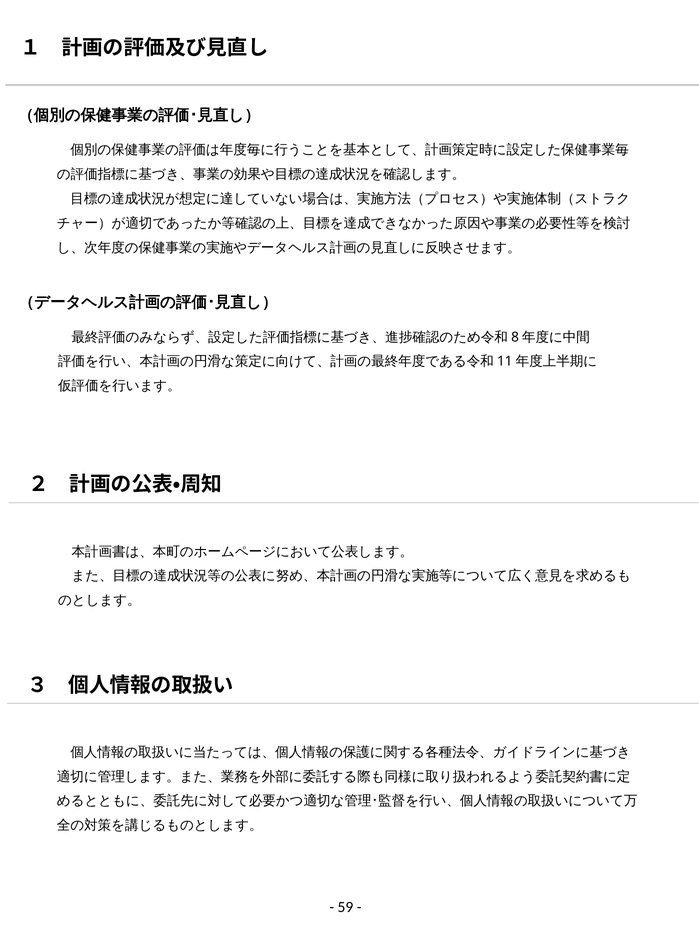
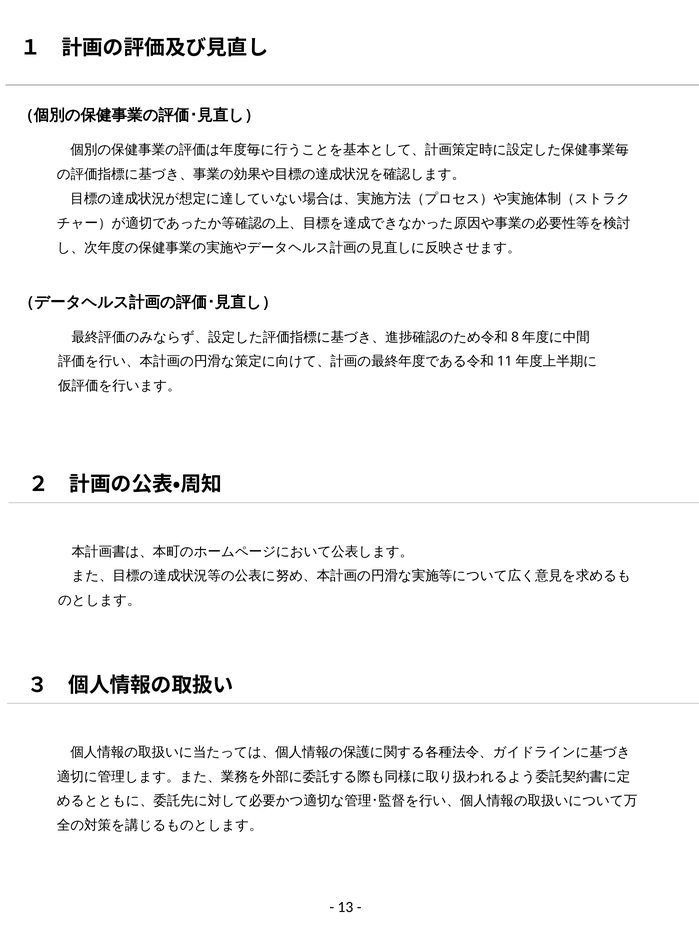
59: 59 -> 13
